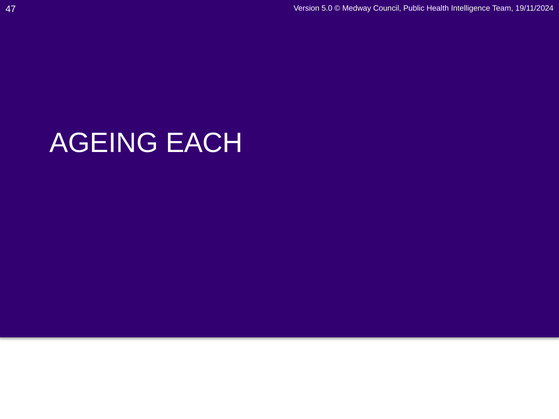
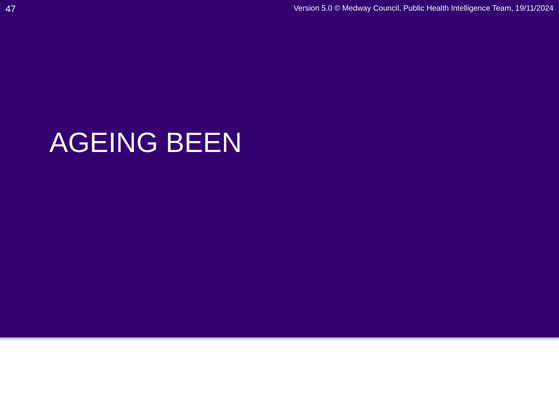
EACH: EACH -> BEEN
